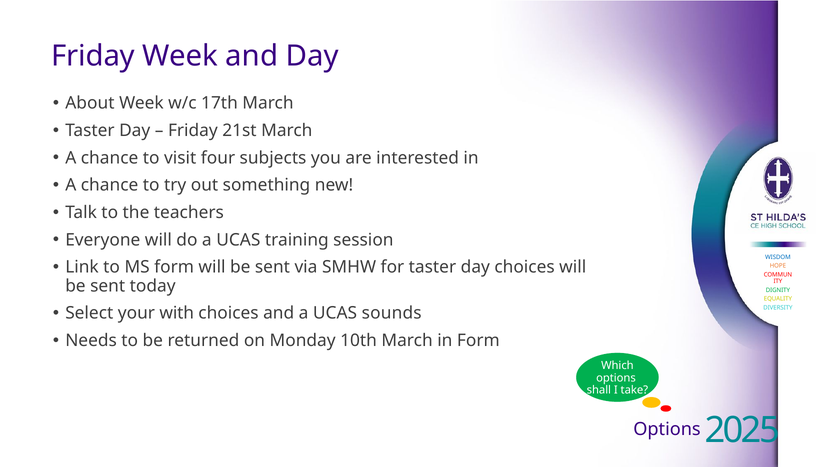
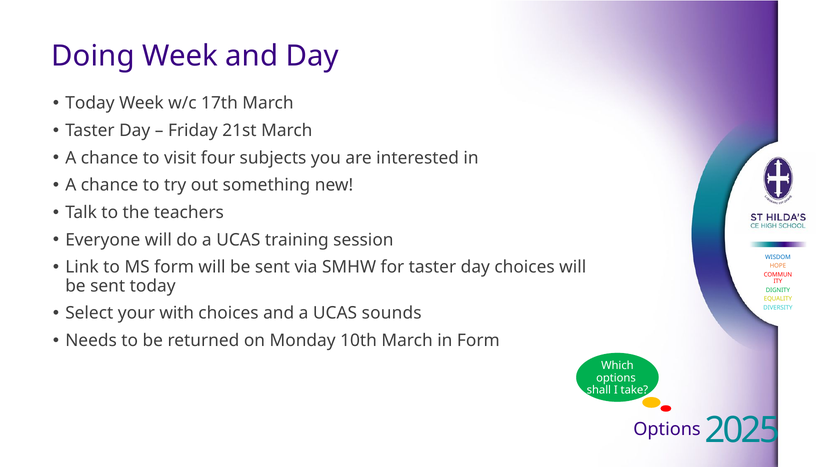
Friday at (93, 56): Friday -> Doing
About at (90, 103): About -> Today
